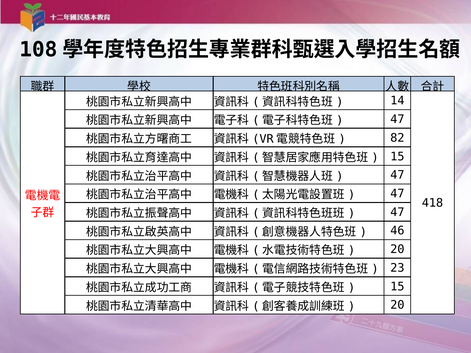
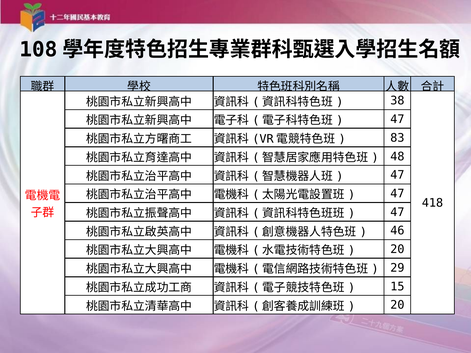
14: 14 -> 38
82: 82 -> 83
15 at (397, 157): 15 -> 48
23: 23 -> 29
